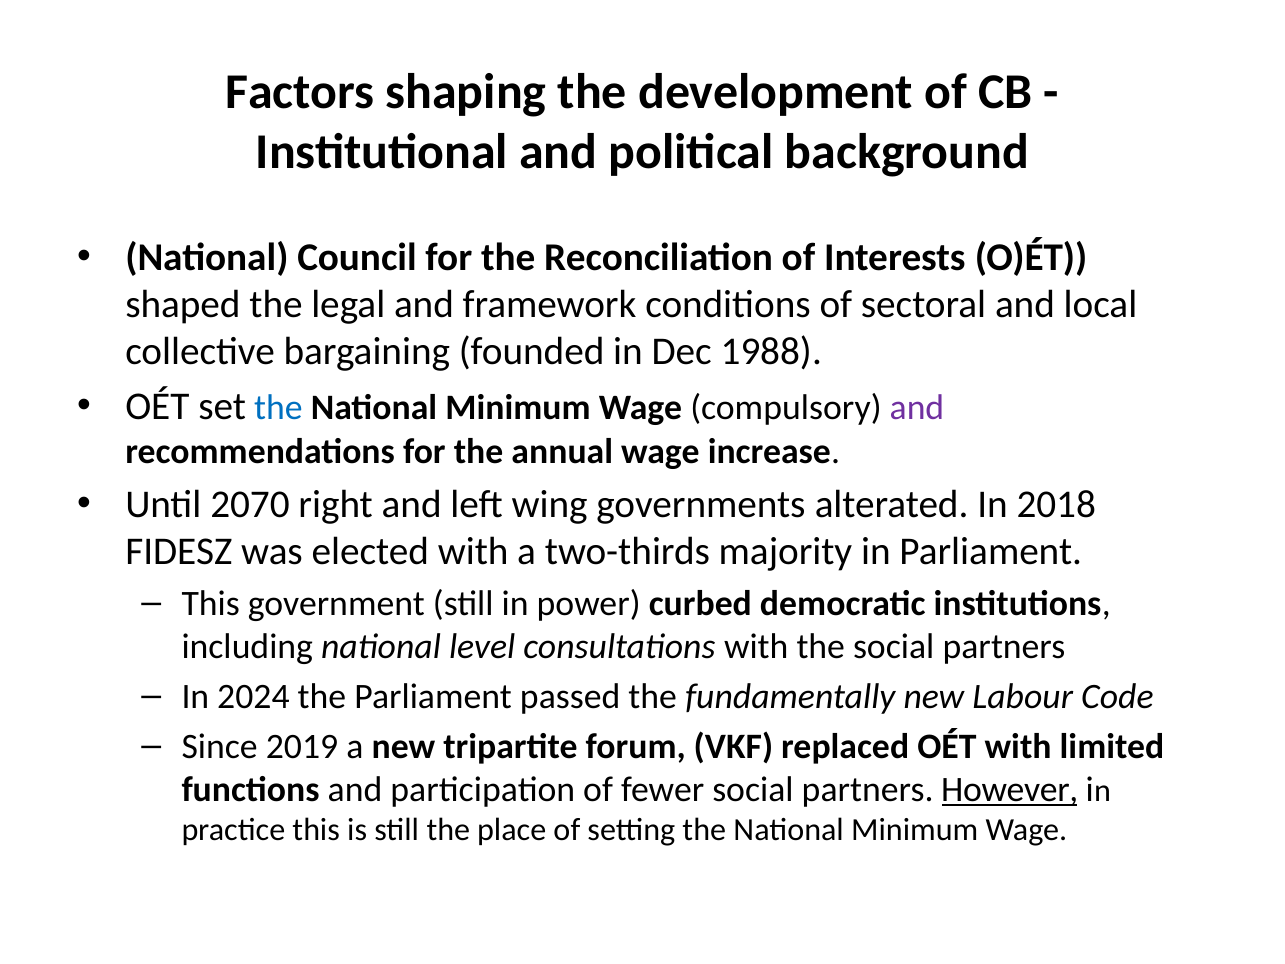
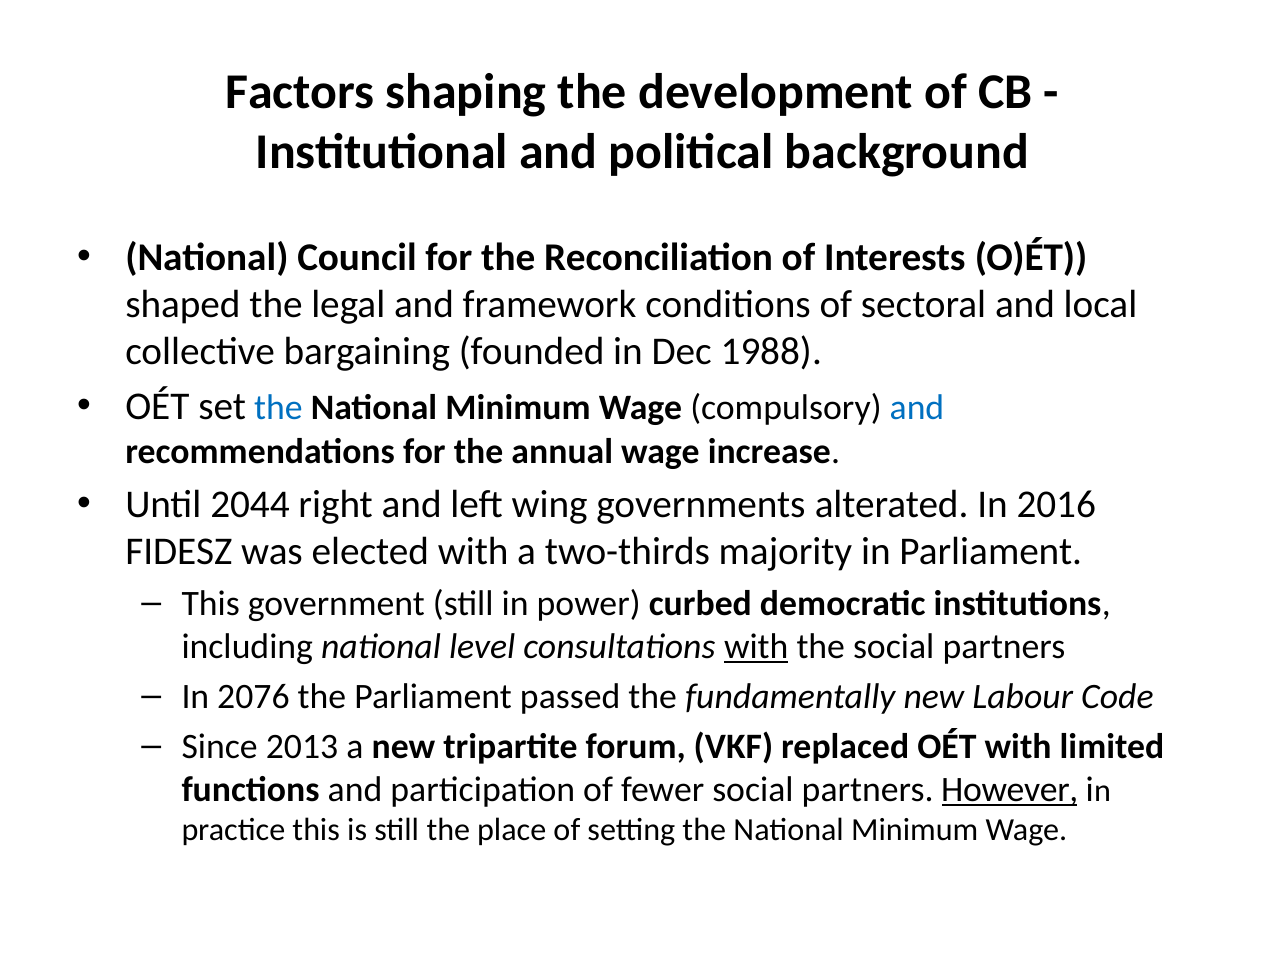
and at (917, 408) colour: purple -> blue
2070: 2070 -> 2044
2018: 2018 -> 2016
with at (756, 646) underline: none -> present
2024: 2024 -> 2076
2019: 2019 -> 2013
